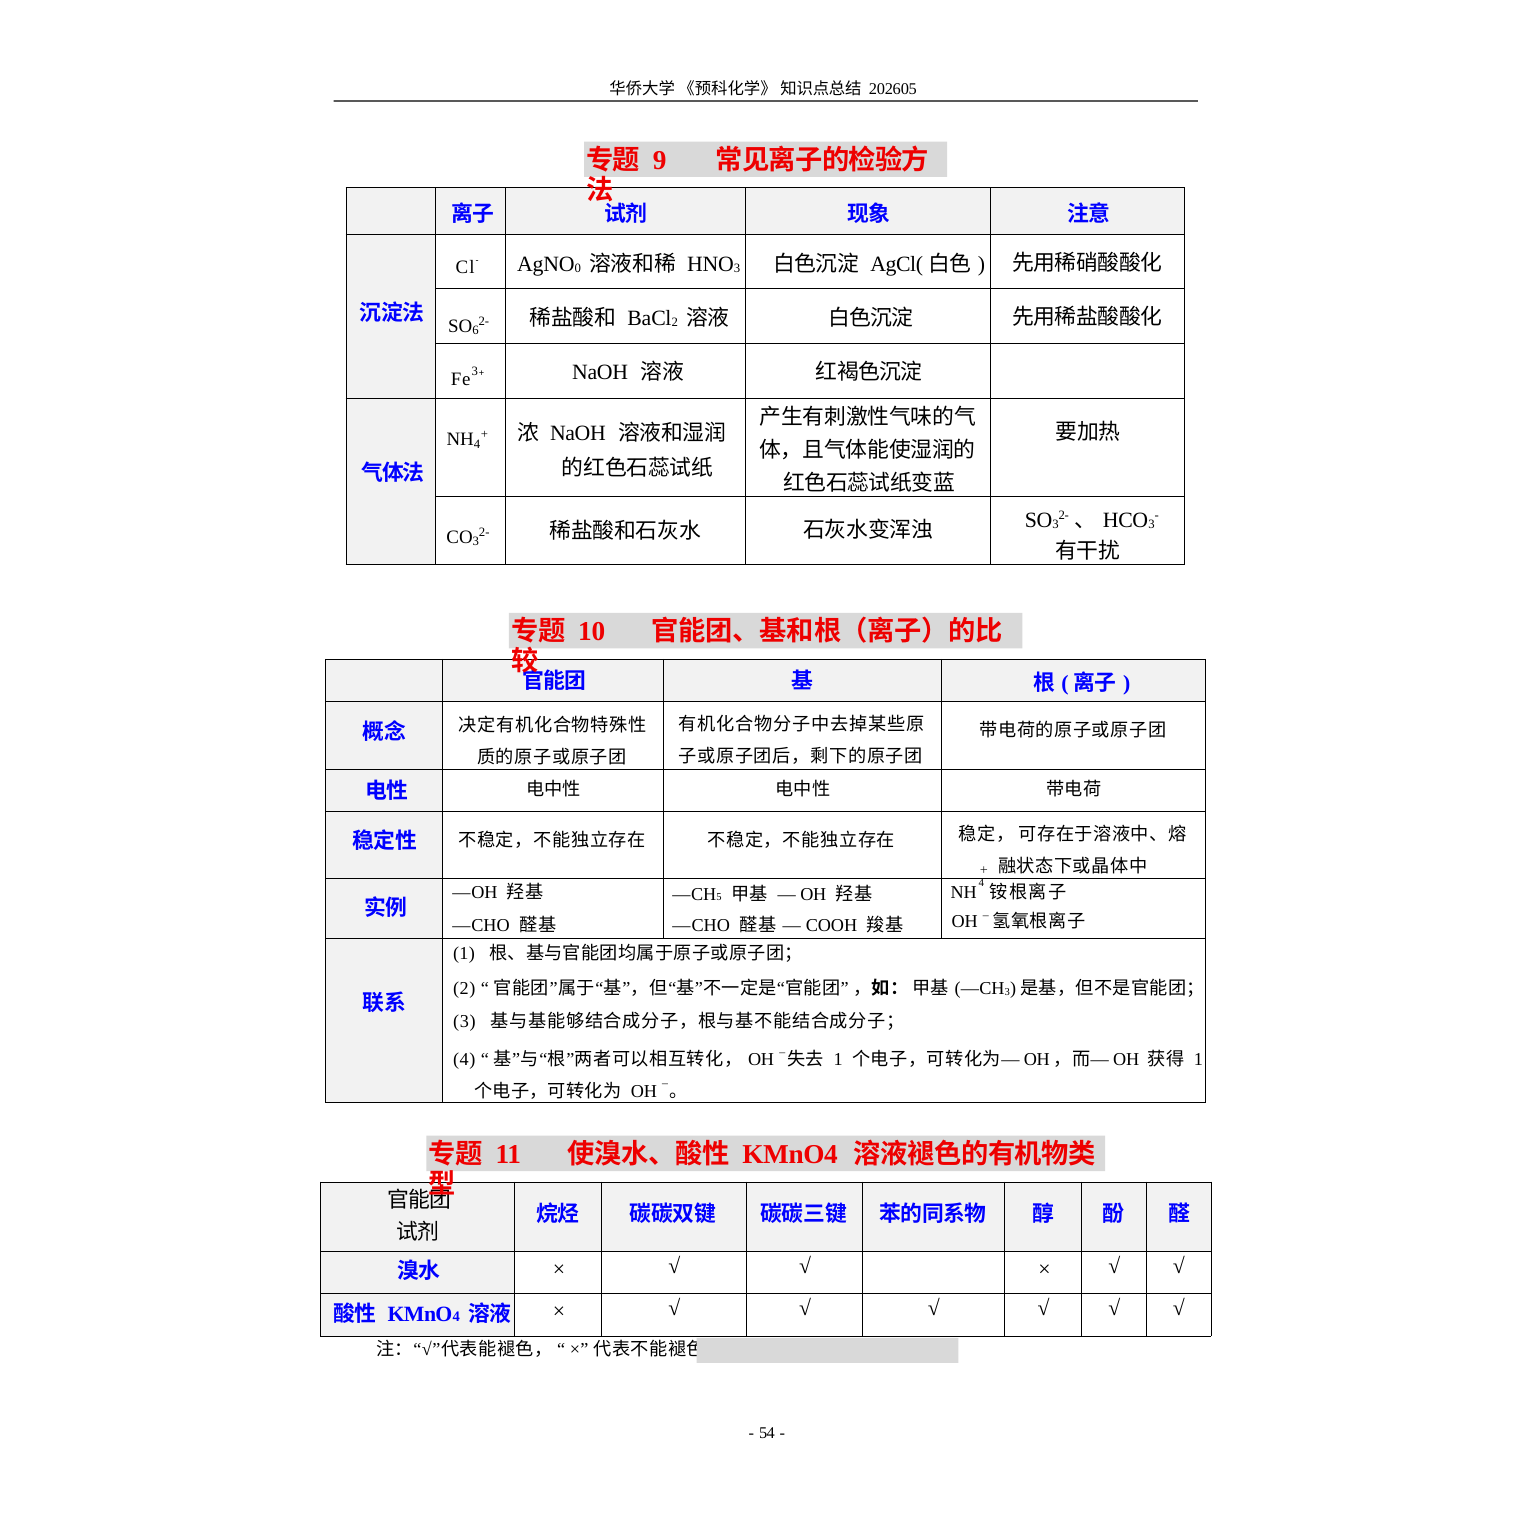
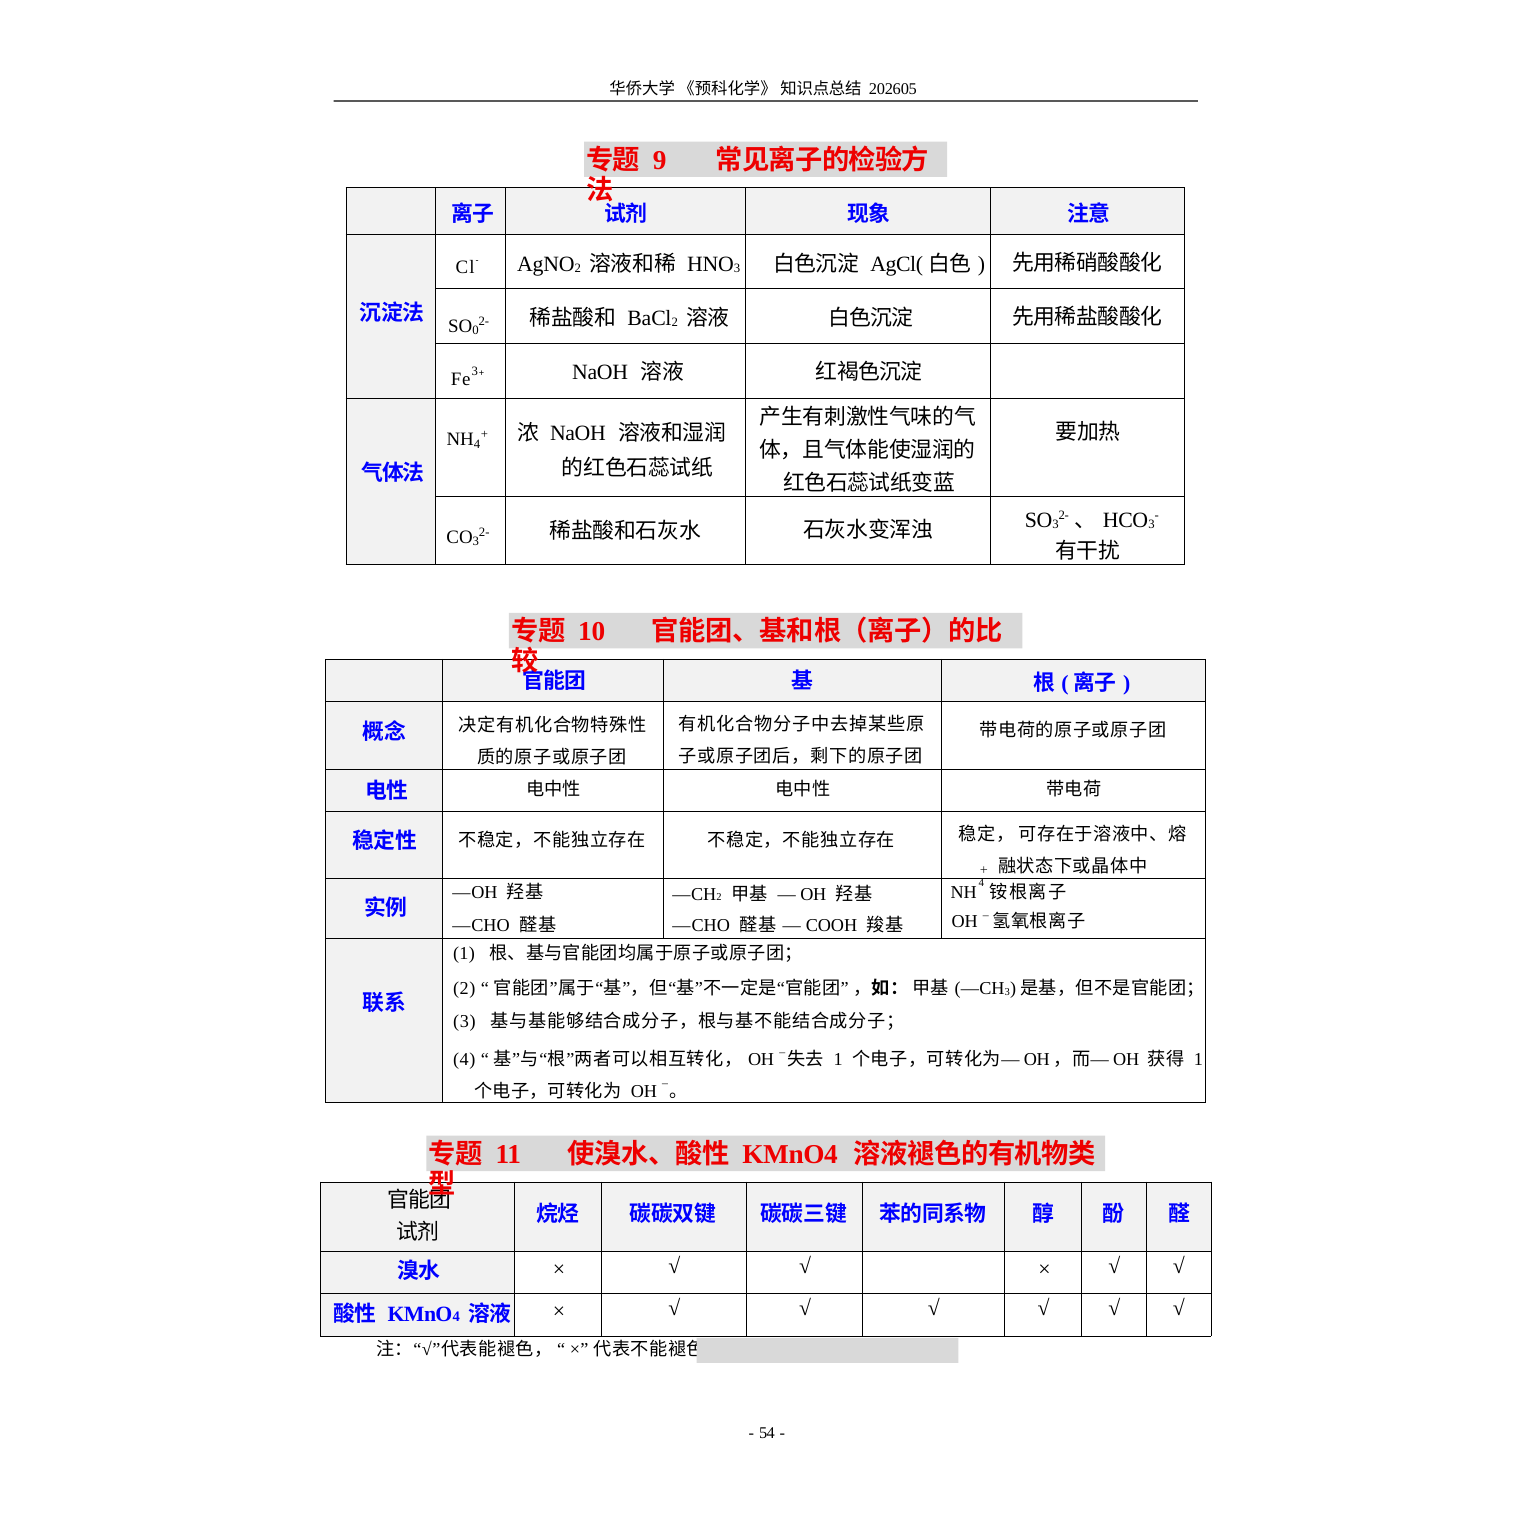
0 at (578, 268): 0 -> 2
6: 6 -> 0
5 at (719, 897): 5 -> 2
